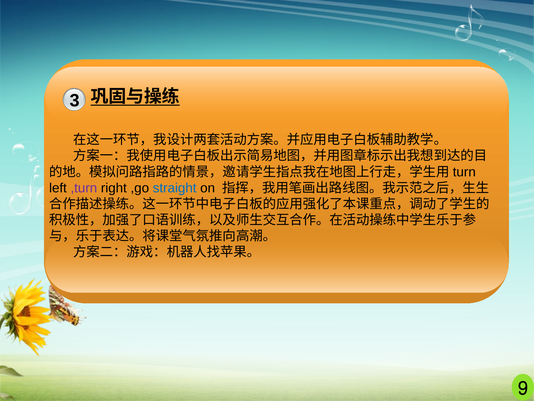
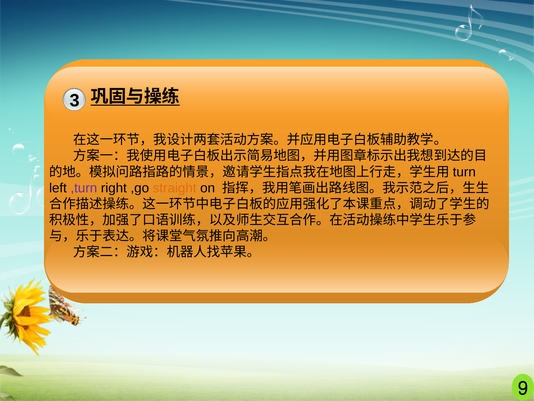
straight colour: blue -> orange
